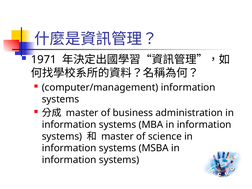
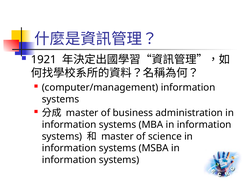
1971: 1971 -> 1921
